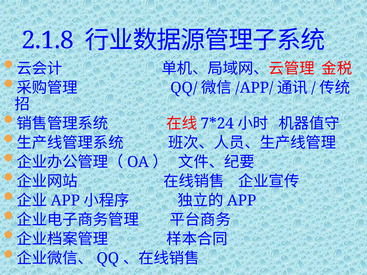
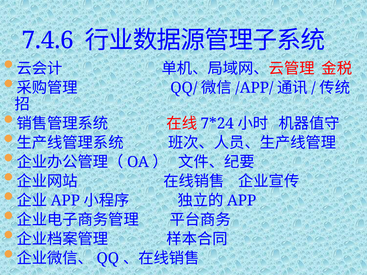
2.1.8: 2.1.8 -> 7.4.6
